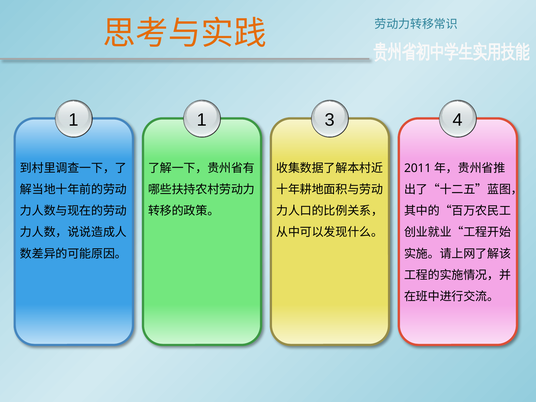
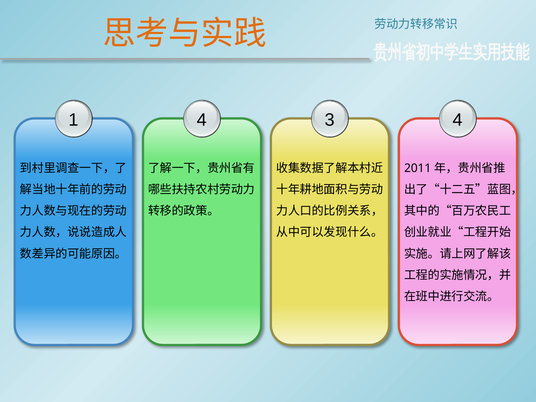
1 1: 1 -> 4
